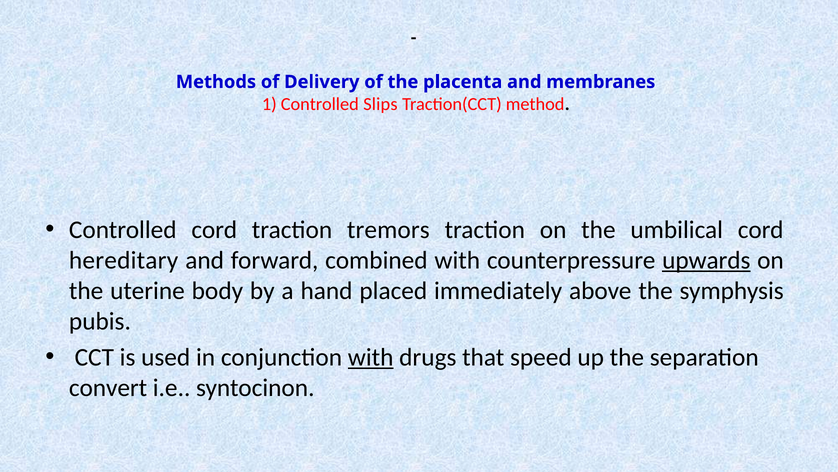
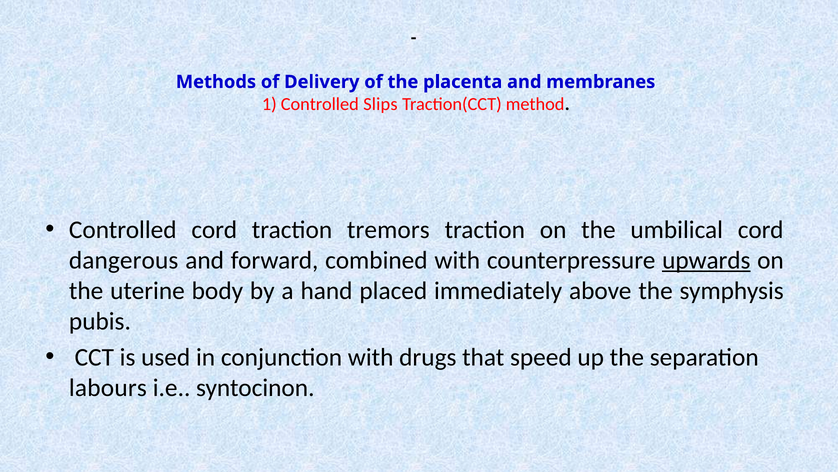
hereditary: hereditary -> dangerous
with at (371, 357) underline: present -> none
convert: convert -> labours
